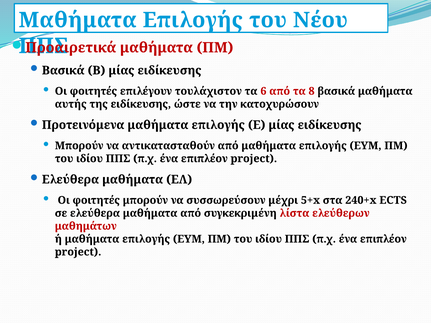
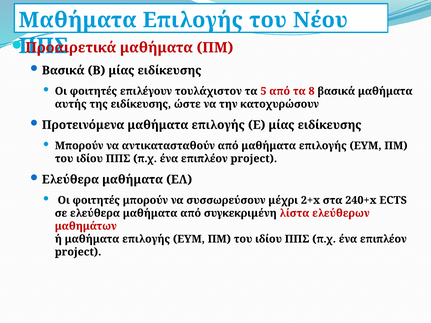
6: 6 -> 5
5+x: 5+x -> 2+x
